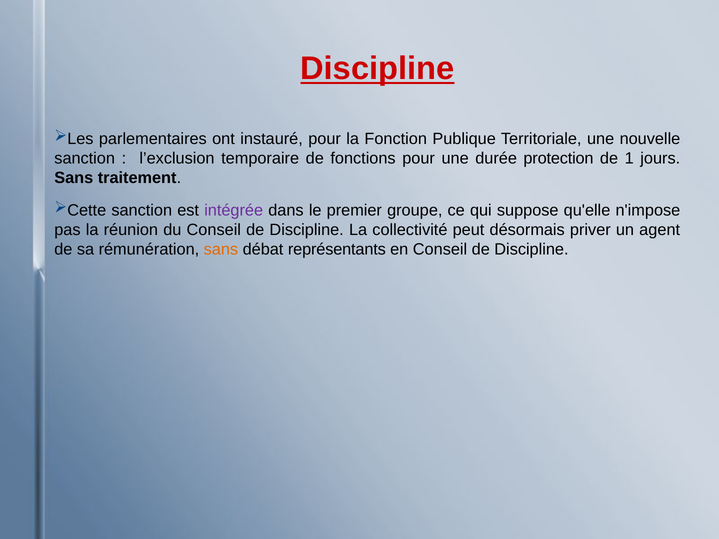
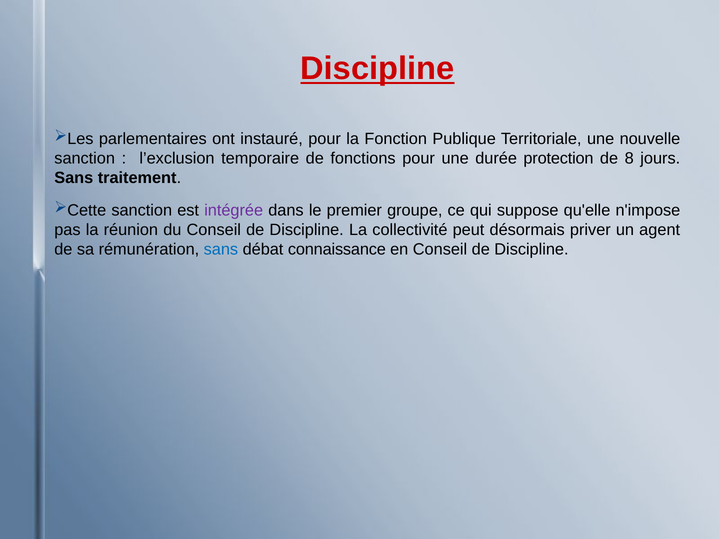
1: 1 -> 8
sans at (221, 249) colour: orange -> blue
représentants: représentants -> connaissance
